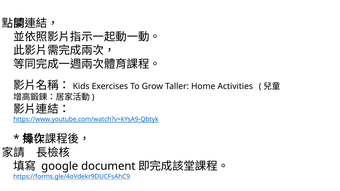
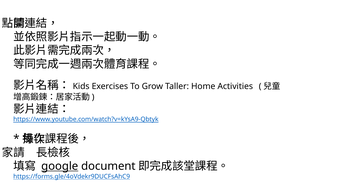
google underline: none -> present
